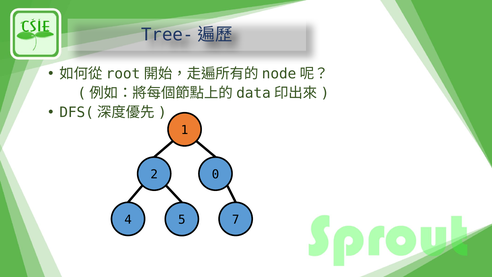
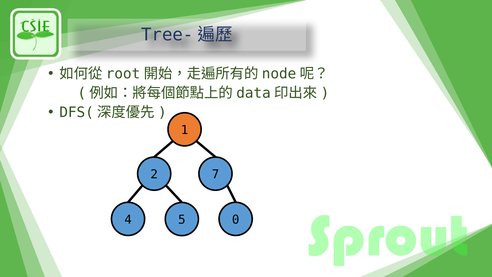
0: 0 -> 7
7: 7 -> 0
